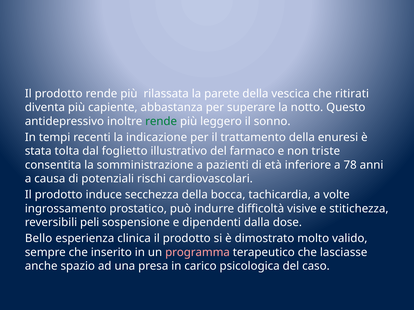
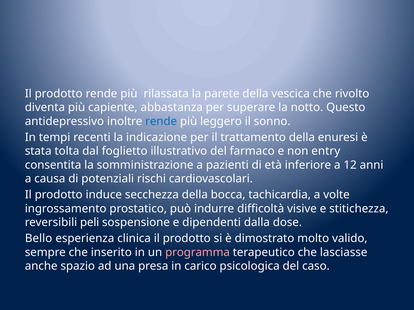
ritirati: ritirati -> rivolto
rende at (161, 121) colour: green -> blue
triste: triste -> entry
78: 78 -> 12
